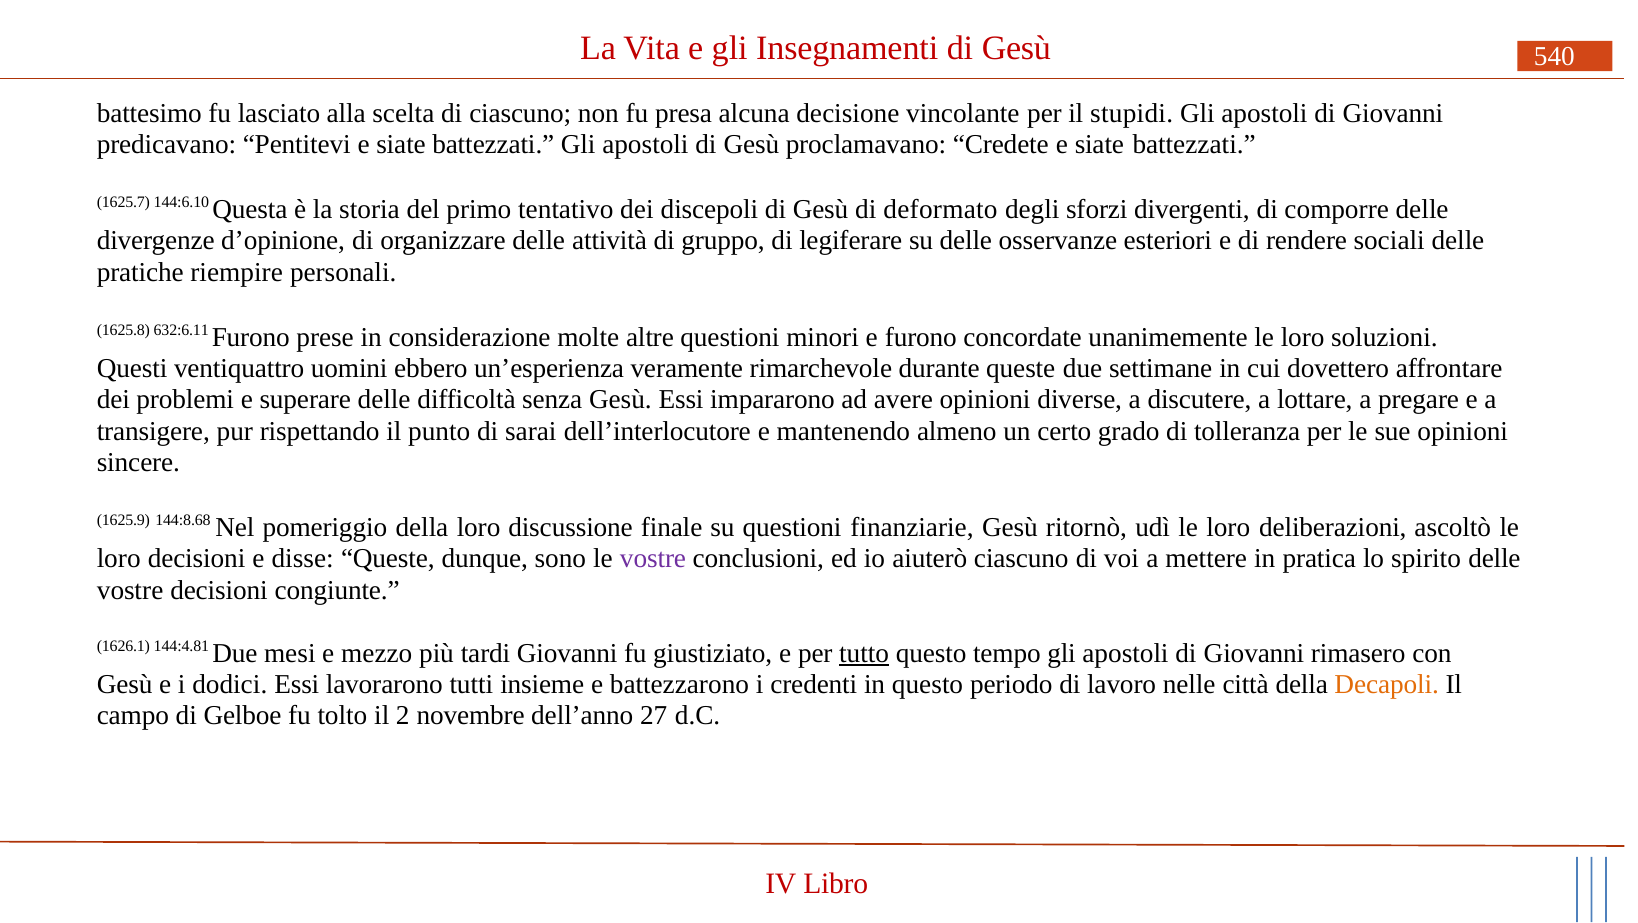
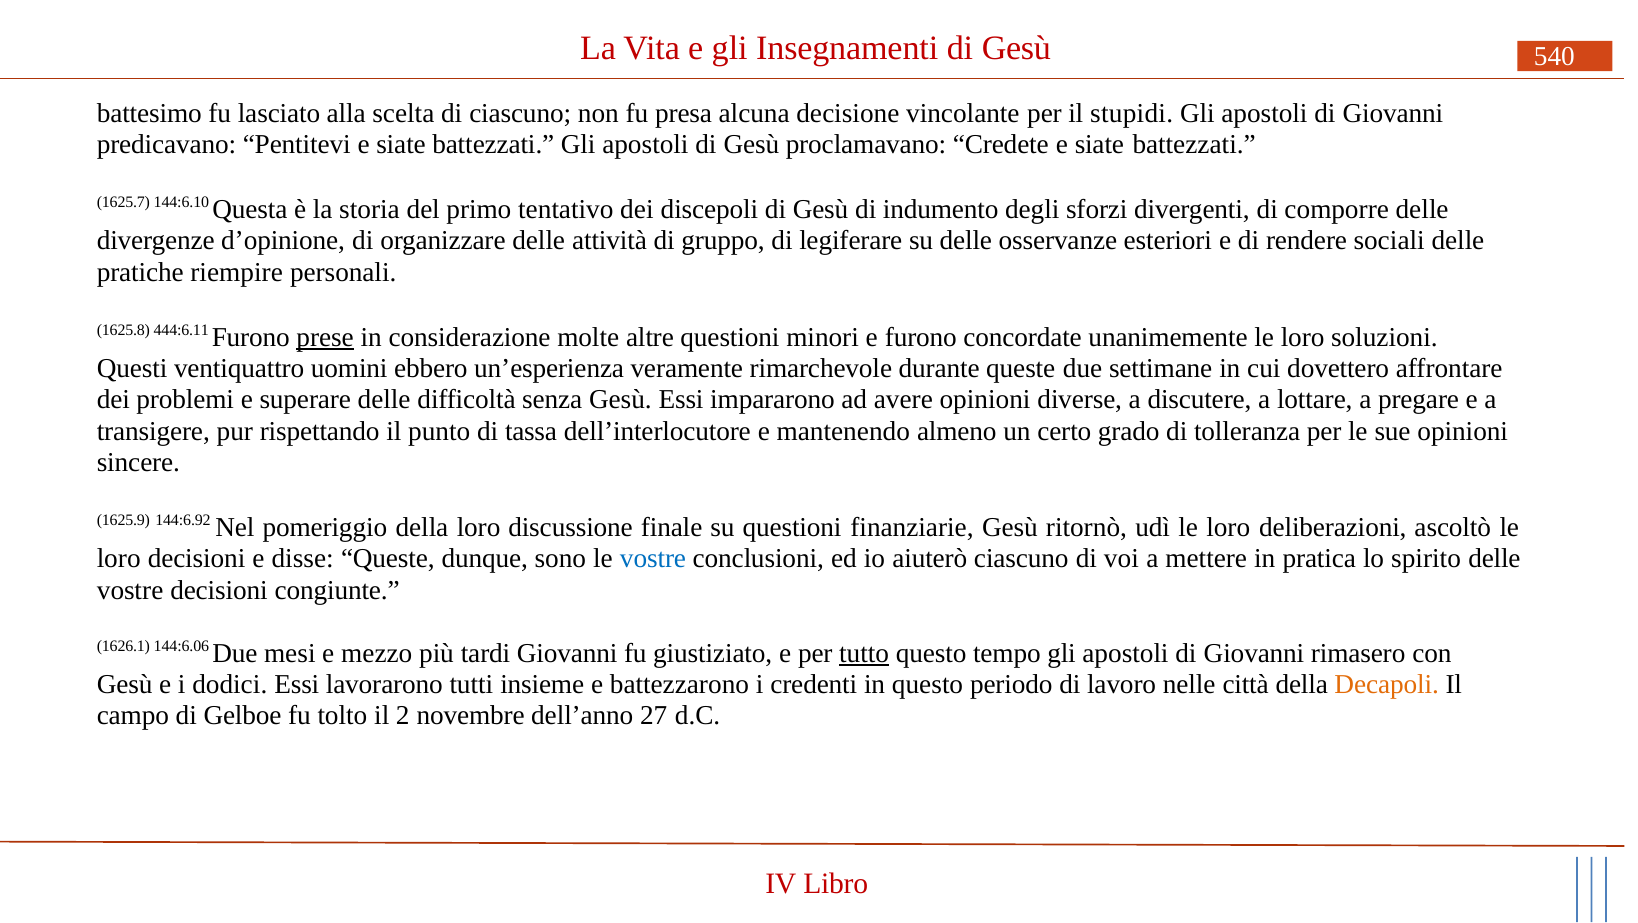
deformato: deformato -> indumento
632:6.11: 632:6.11 -> 444:6.11
prese underline: none -> present
sarai: sarai -> tassa
144:8.68: 144:8.68 -> 144:6.92
vostre at (653, 558) colour: purple -> blue
144:4.81: 144:4.81 -> 144:6.06
